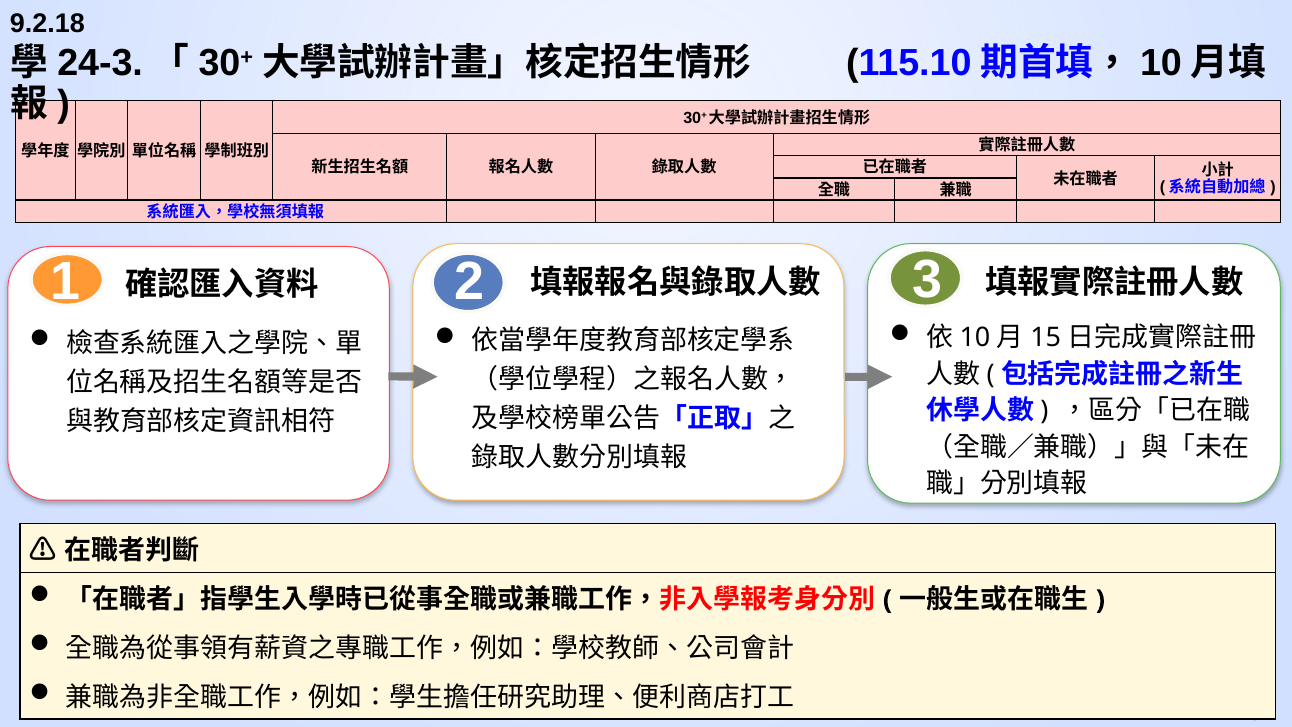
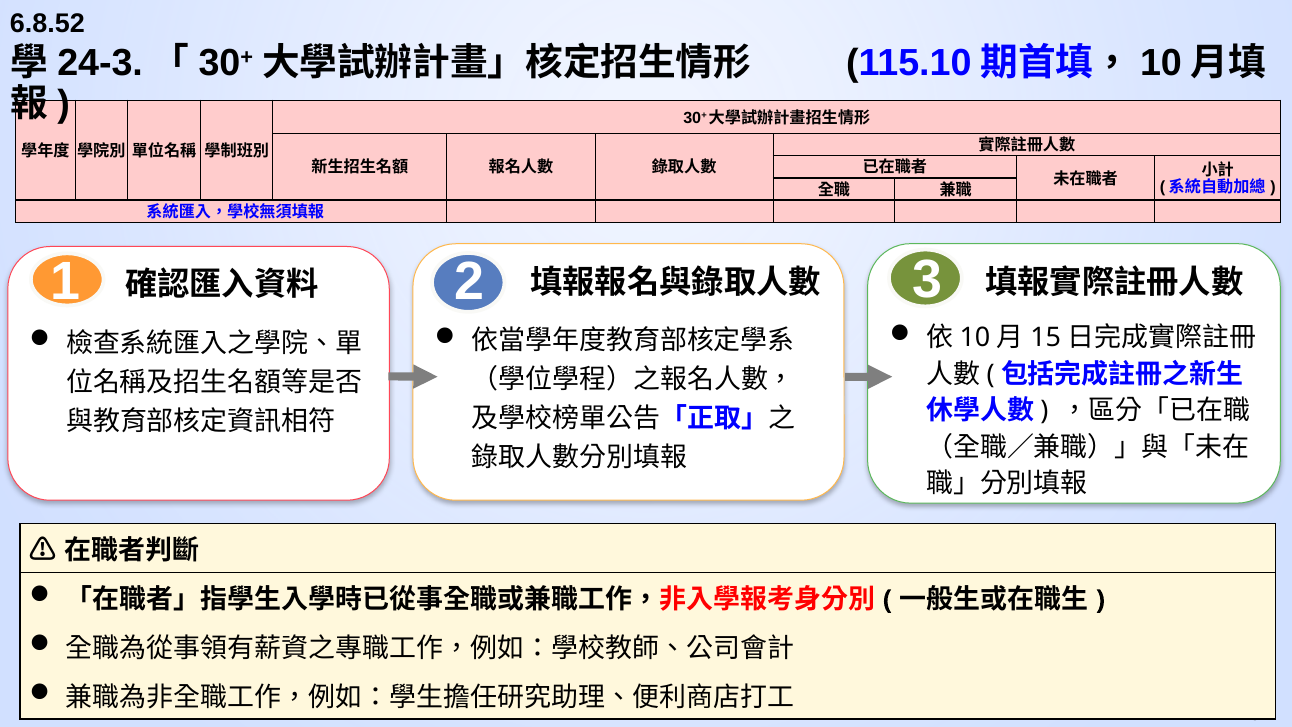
9.2.18: 9.2.18 -> 6.8.52
